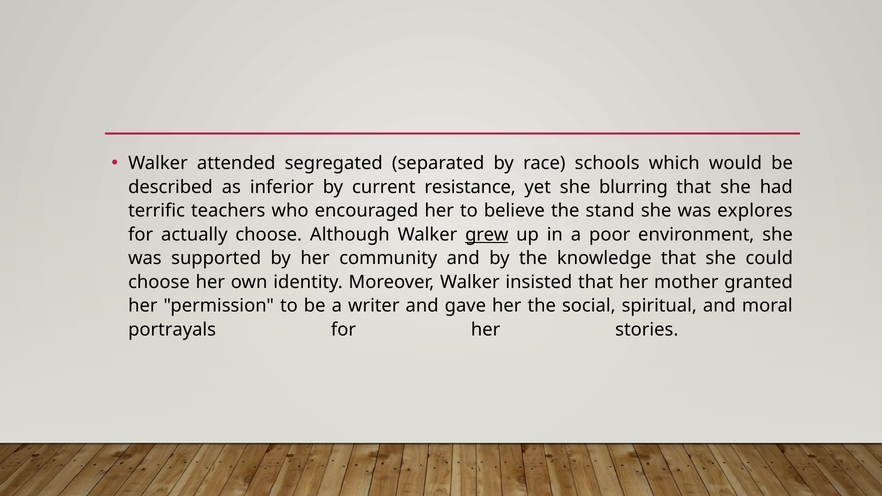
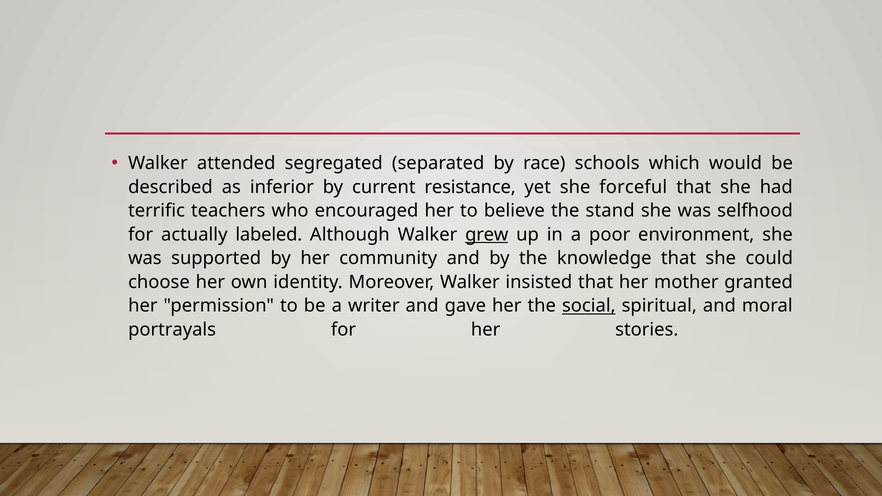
blurring: blurring -> forceful
explores: explores -> selfhood
actually choose: choose -> labeled
social underline: none -> present
